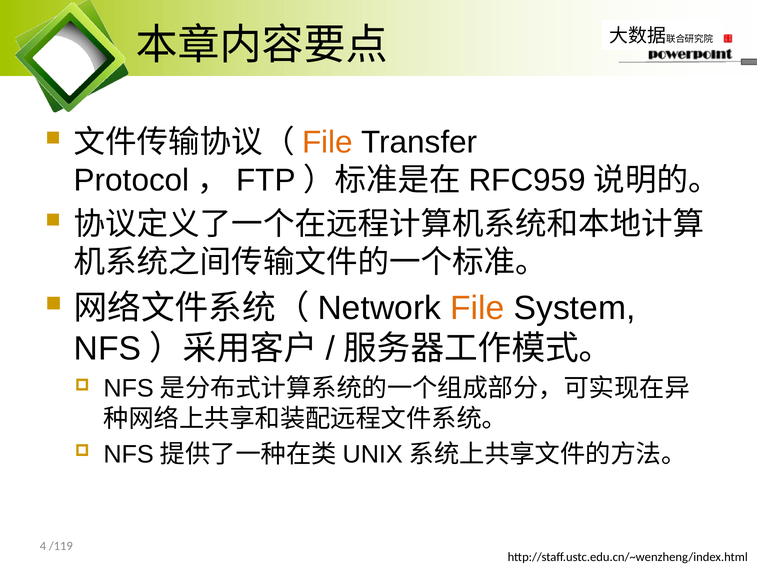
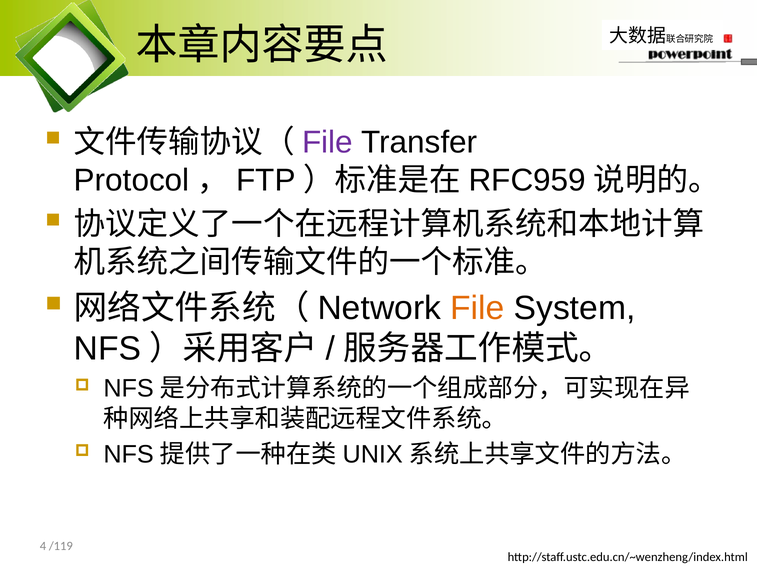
File at (328, 142) colour: orange -> purple
